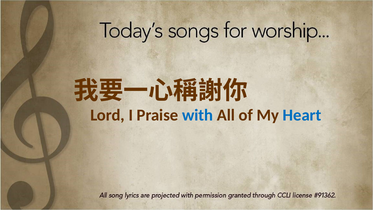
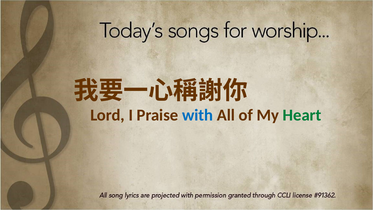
Heart colour: blue -> green
